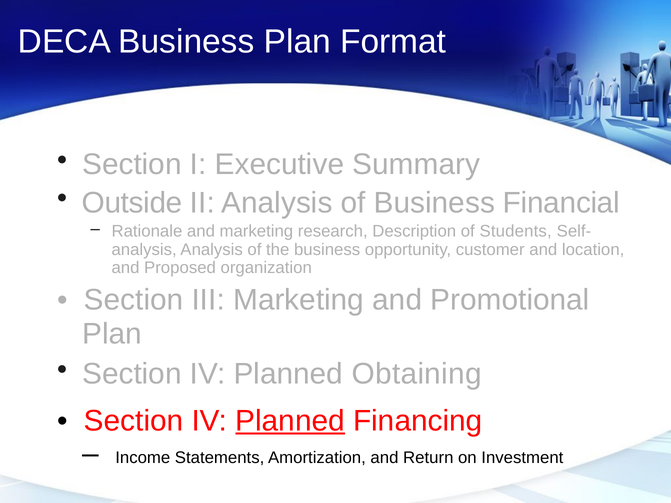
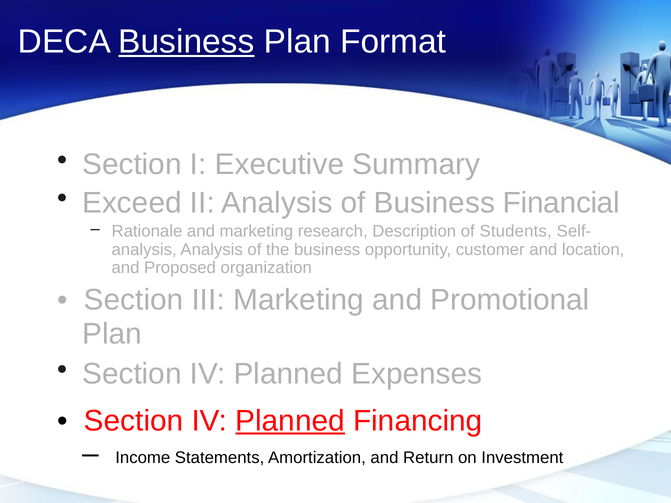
Business at (186, 41) underline: none -> present
Outside: Outside -> Exceed
Obtaining: Obtaining -> Expenses
